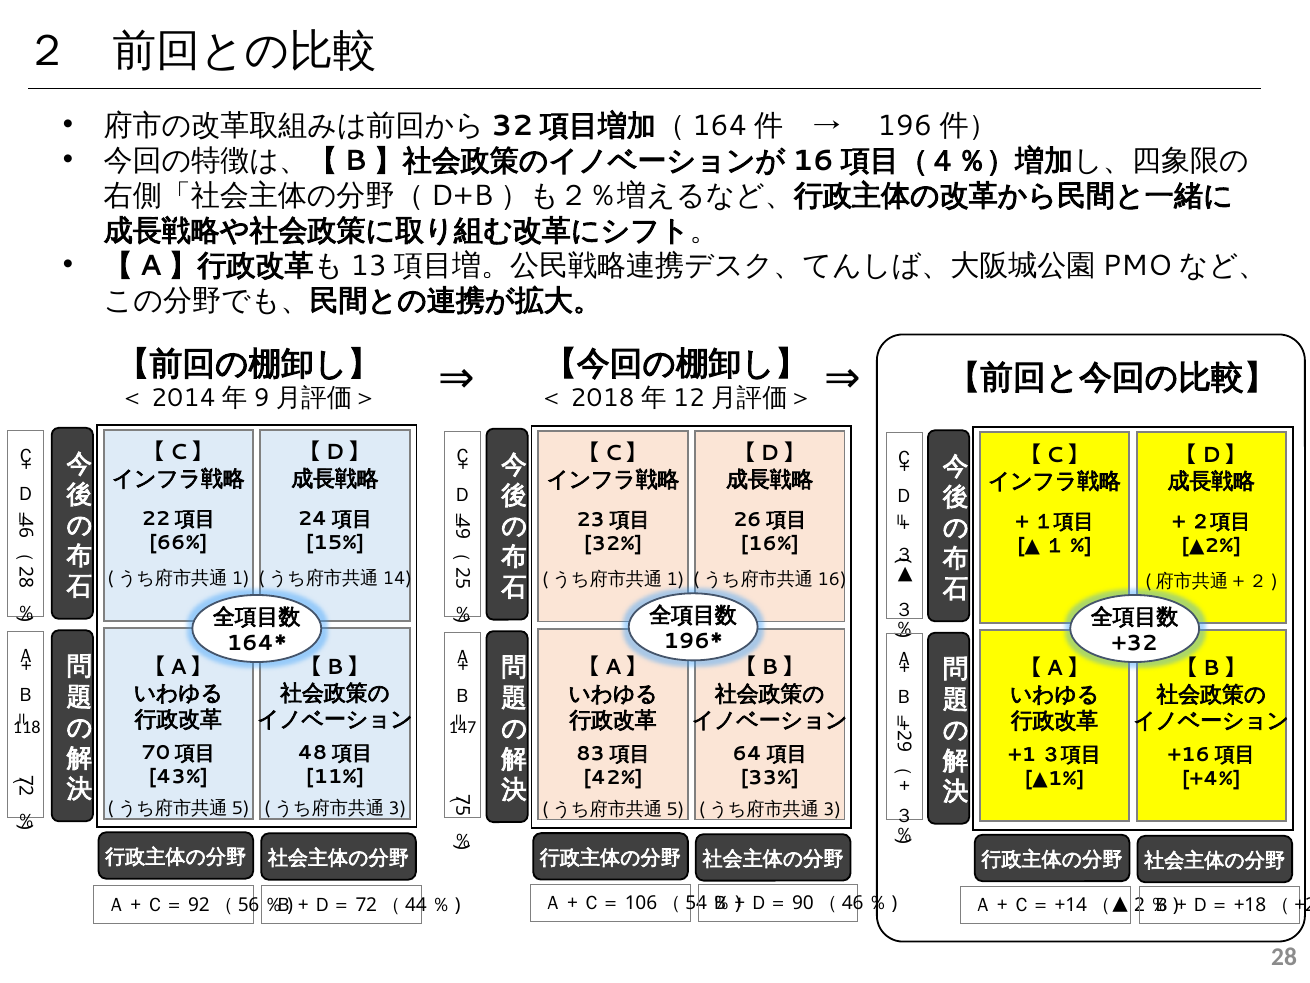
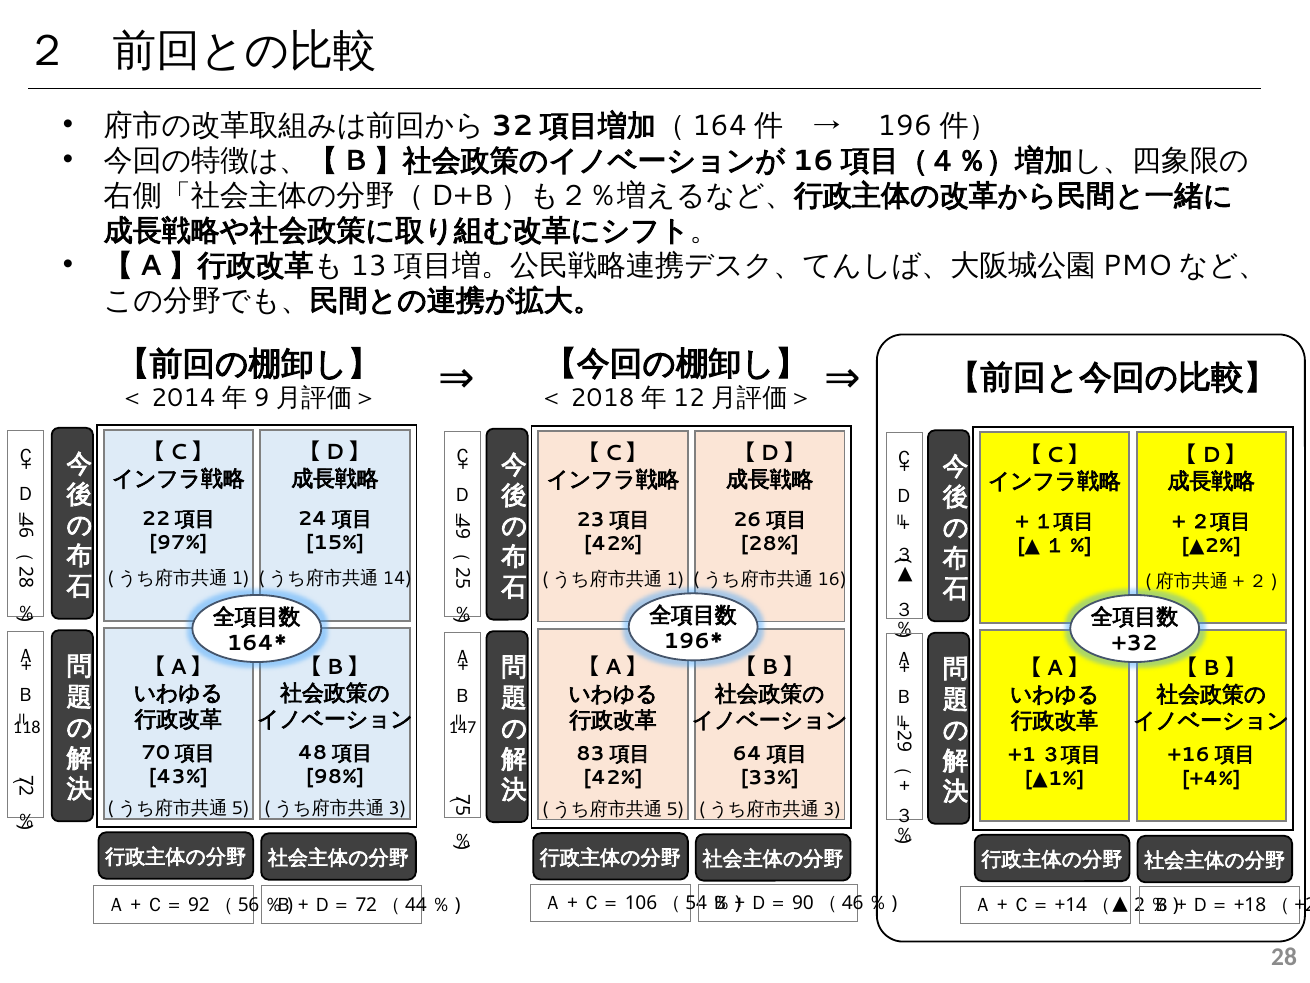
66%: 66% -> 97%
32% at (613, 544): 32% -> 42%
16%: 16% -> 28%
11%: 11% -> 98%
